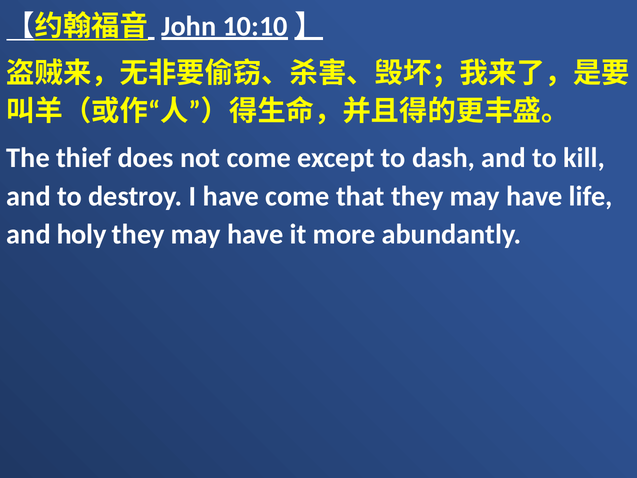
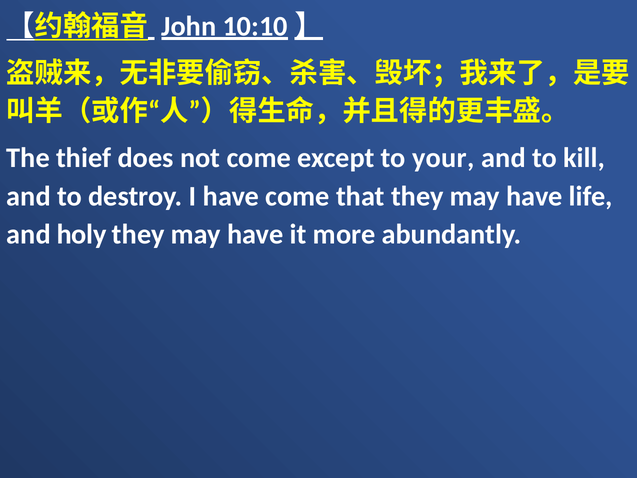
dash: dash -> your
